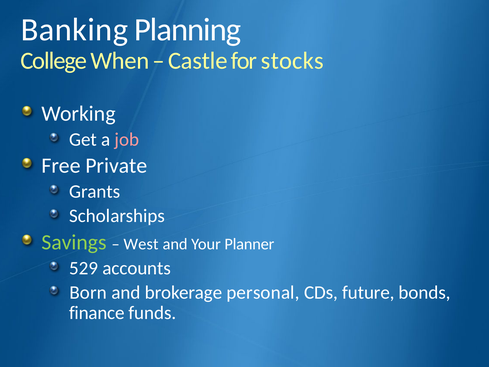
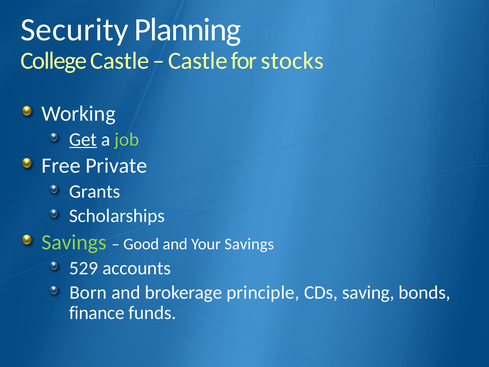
Banking: Banking -> Security
College When: When -> Castle
Get underline: none -> present
job colour: pink -> light green
West: West -> Good
Your Planner: Planner -> Savings
personal: personal -> principle
future: future -> saving
